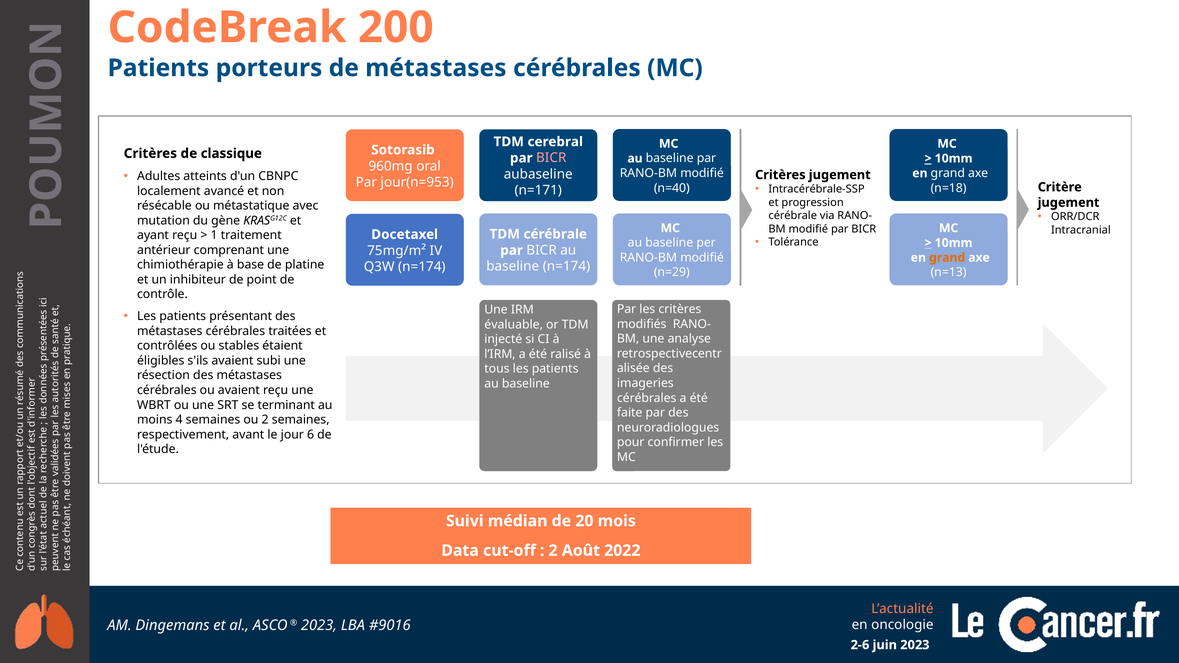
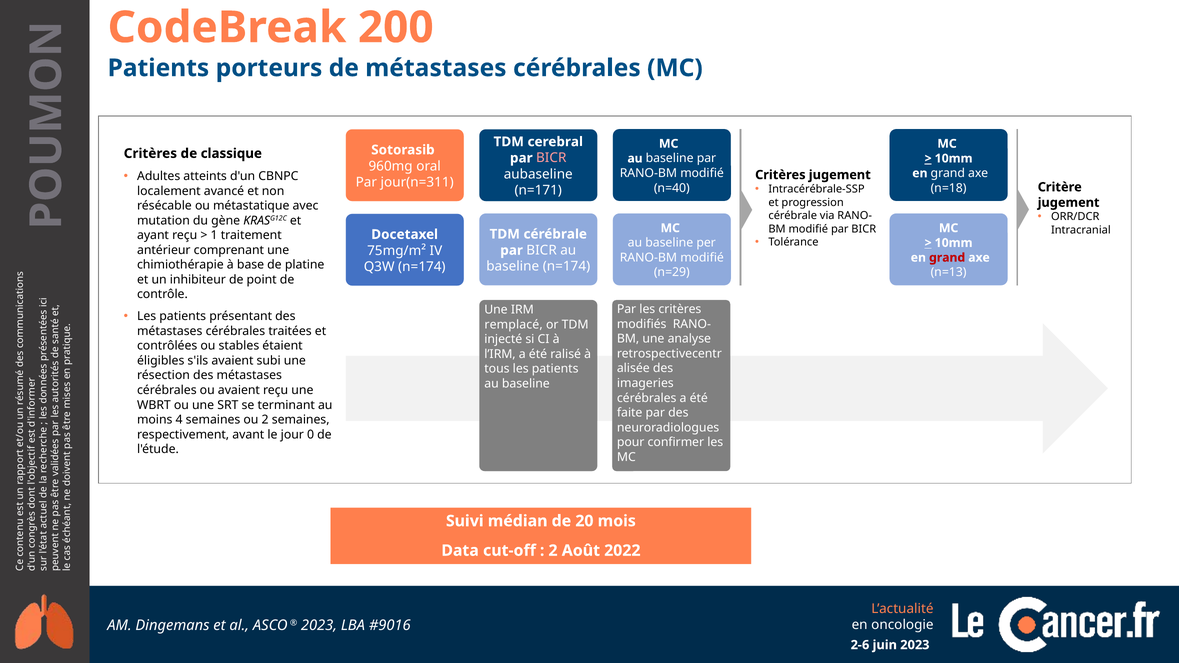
jour(n=953: jour(n=953 -> jour(n=311
grand at (947, 258) colour: orange -> red
évaluable: évaluable -> remplacé
6: 6 -> 0
